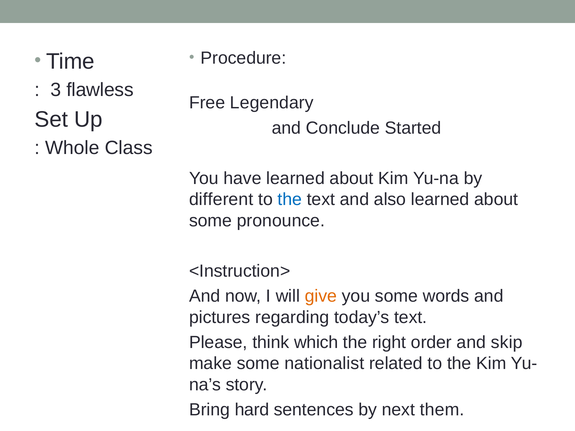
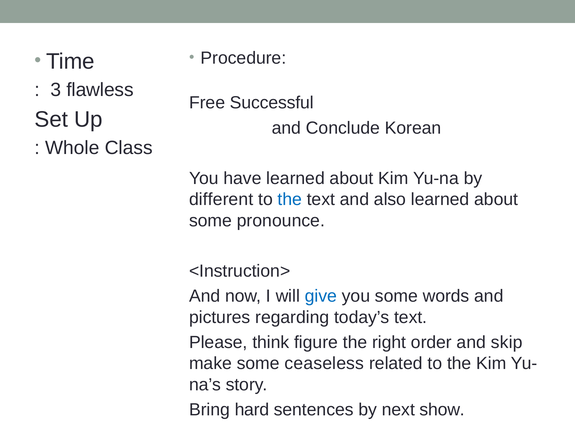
Legendary: Legendary -> Successful
Started: Started -> Korean
give colour: orange -> blue
which: which -> figure
nationalist: nationalist -> ceaseless
them: them -> show
